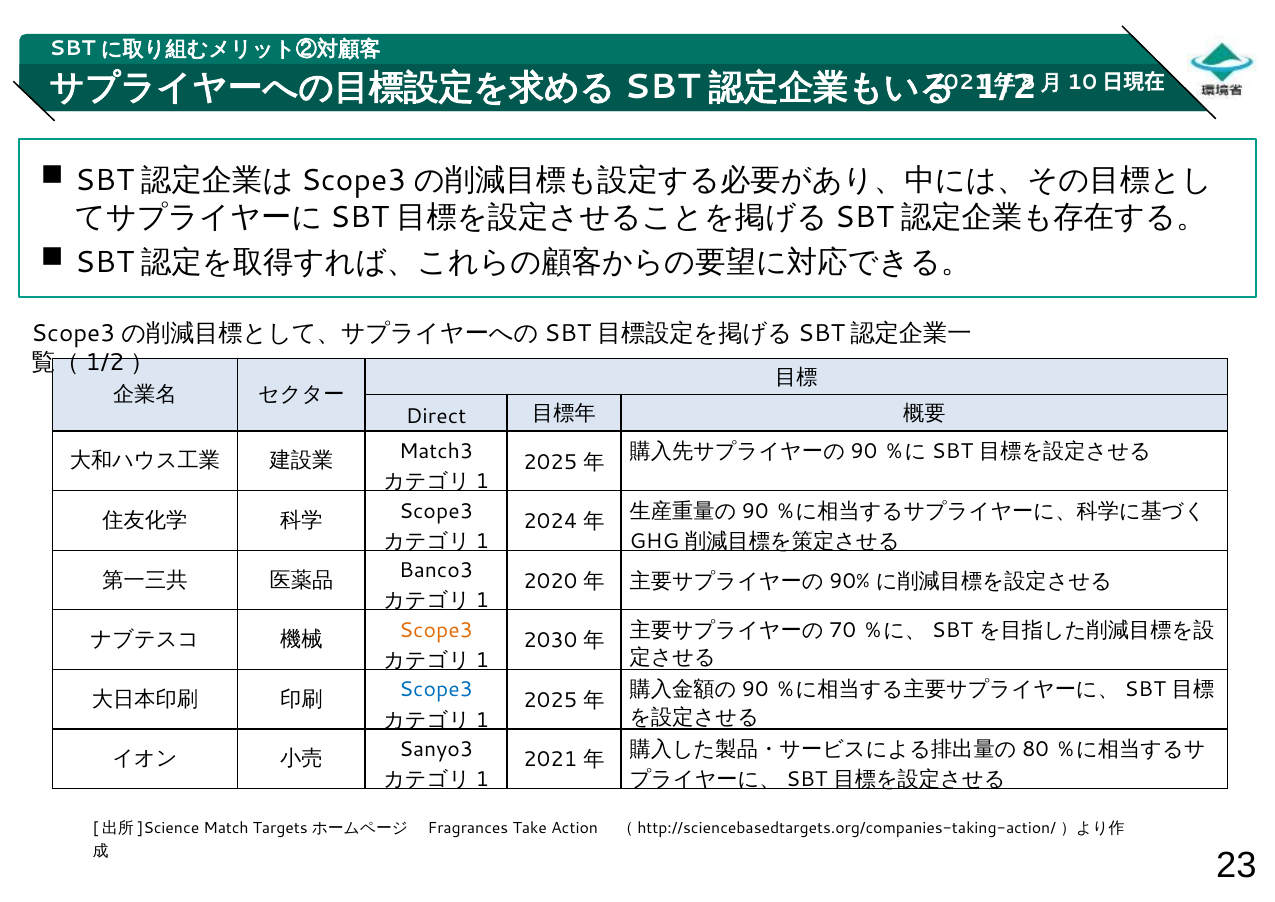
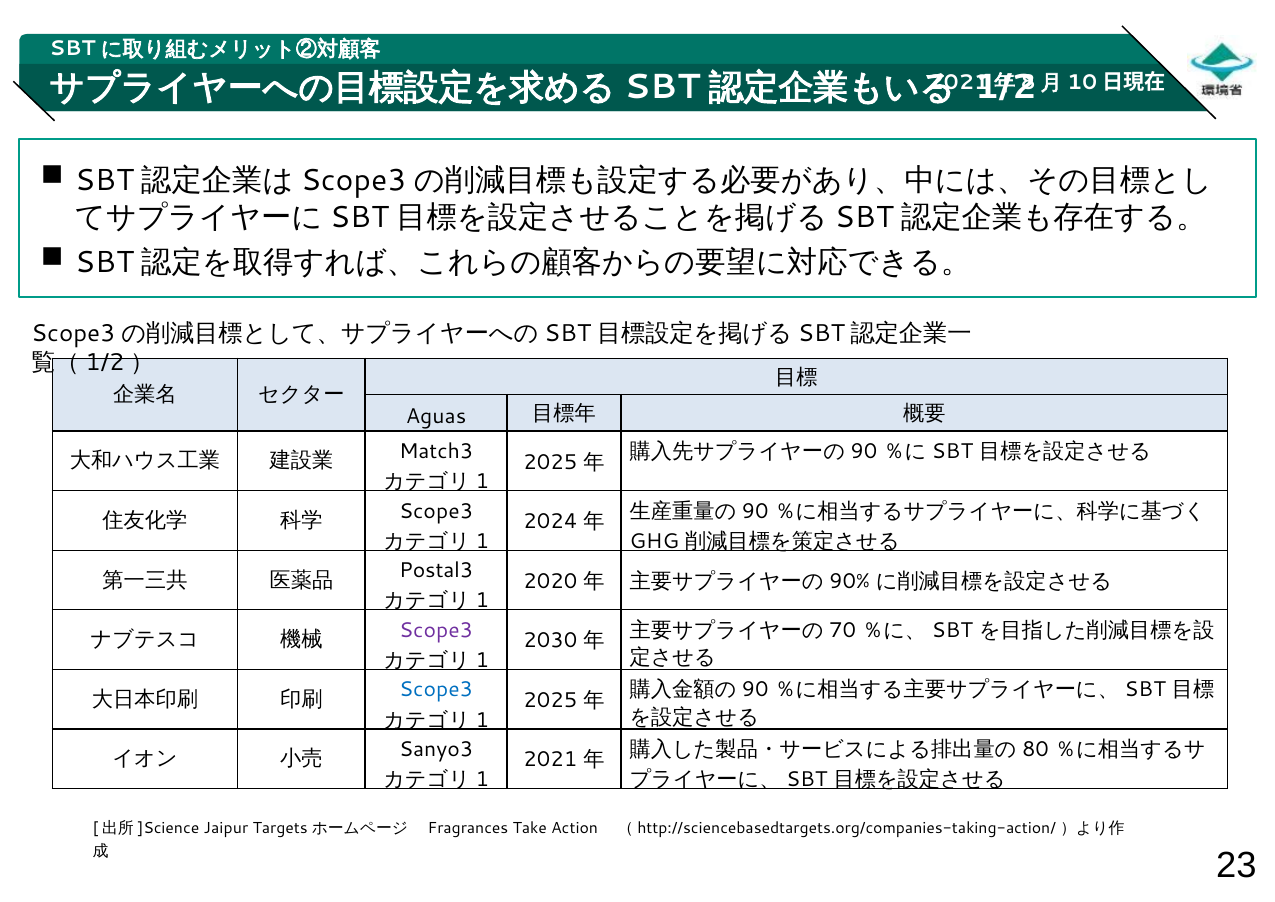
Direct: Direct -> Aguas
Banco3: Banco3 -> Postal3
Scope3 at (436, 630) colour: orange -> purple
Match: Match -> Jaipur
